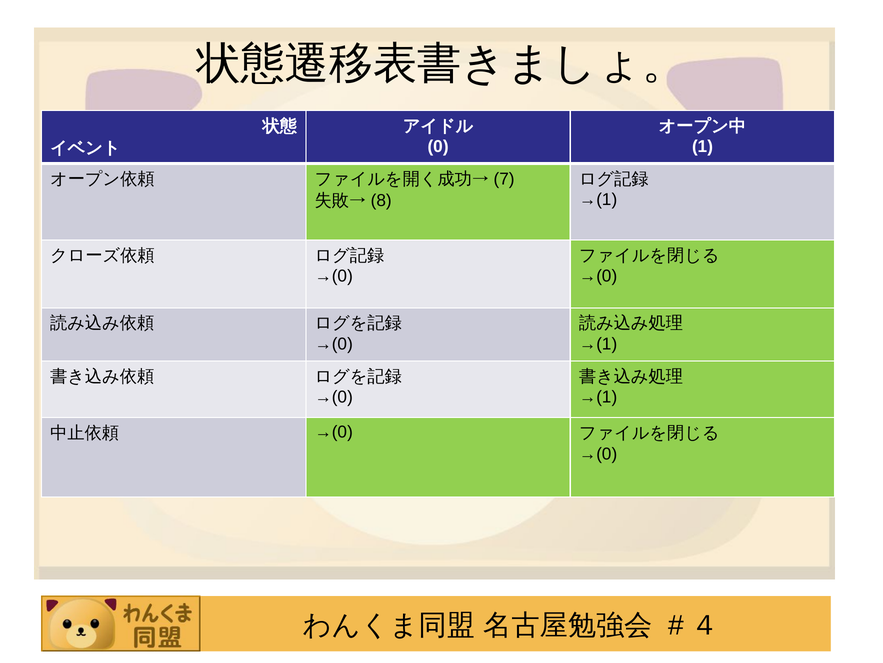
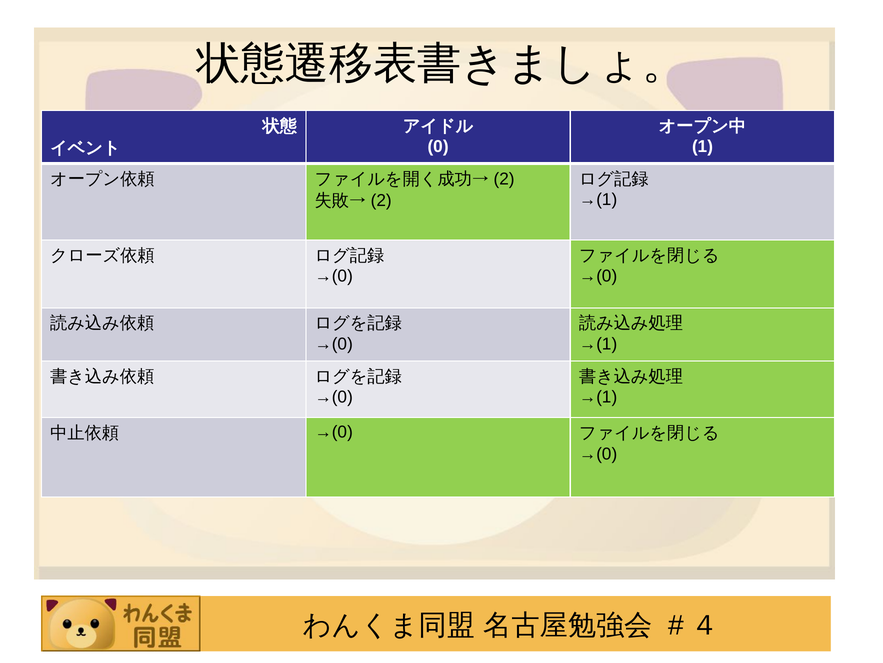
7 at (504, 179): 7 -> 2
8 at (381, 201): 8 -> 2
